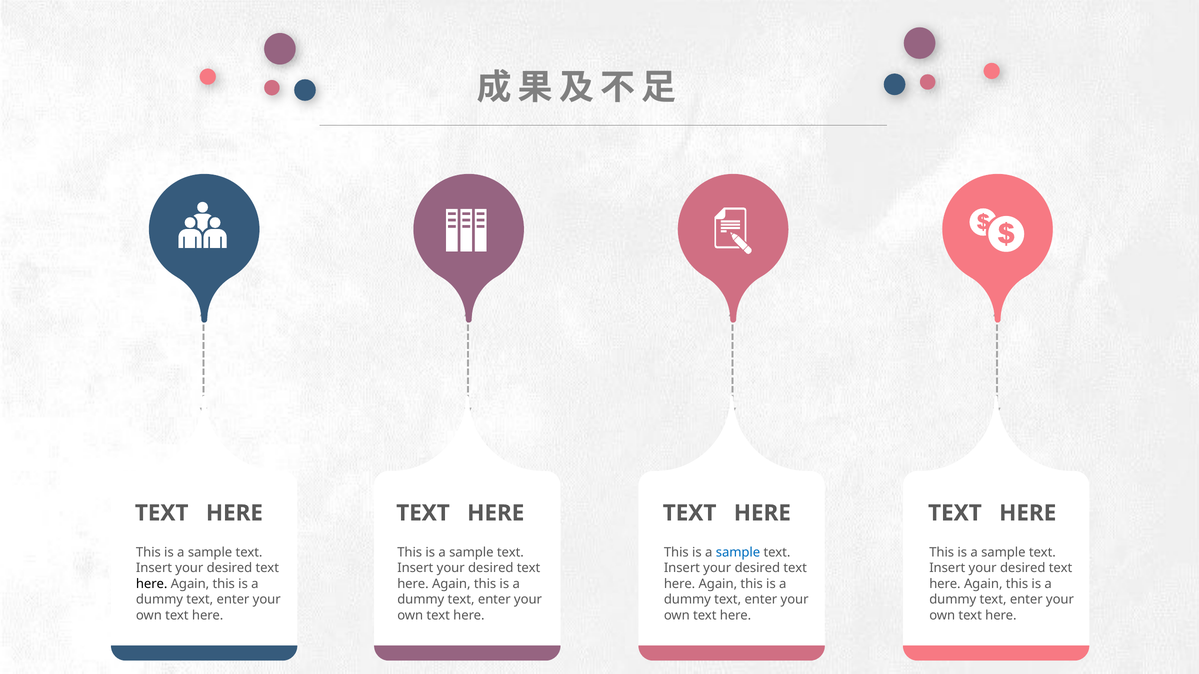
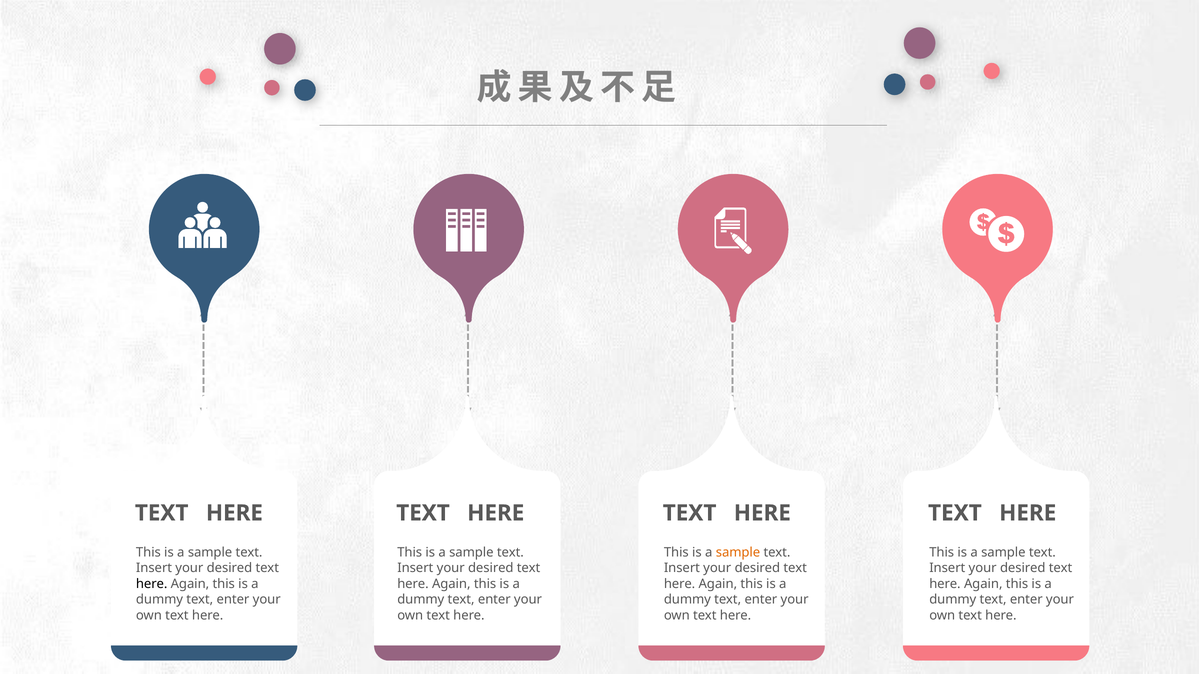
sample at (738, 553) colour: blue -> orange
